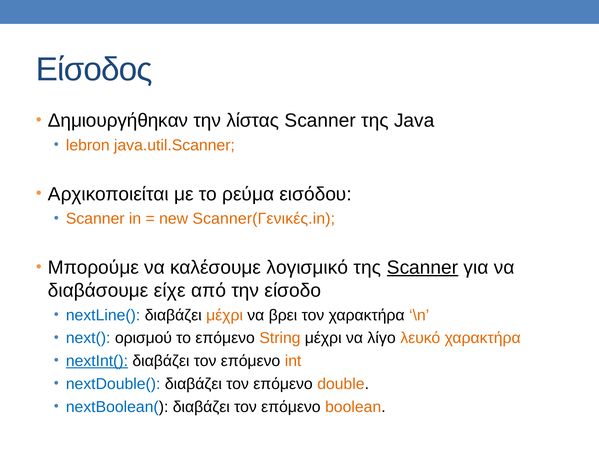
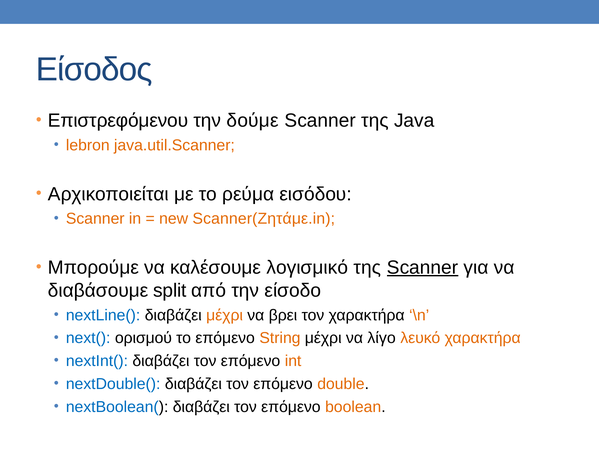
Δημιουργήθηκαν: Δημιουργήθηκαν -> Επιστρεφόμενου
λίστας: λίστας -> δούμε
Scanner(Γενικές.in: Scanner(Γενικές.in -> Scanner(Ζητάμε.in
είχε: είχε -> split
nextInt( underline: present -> none
